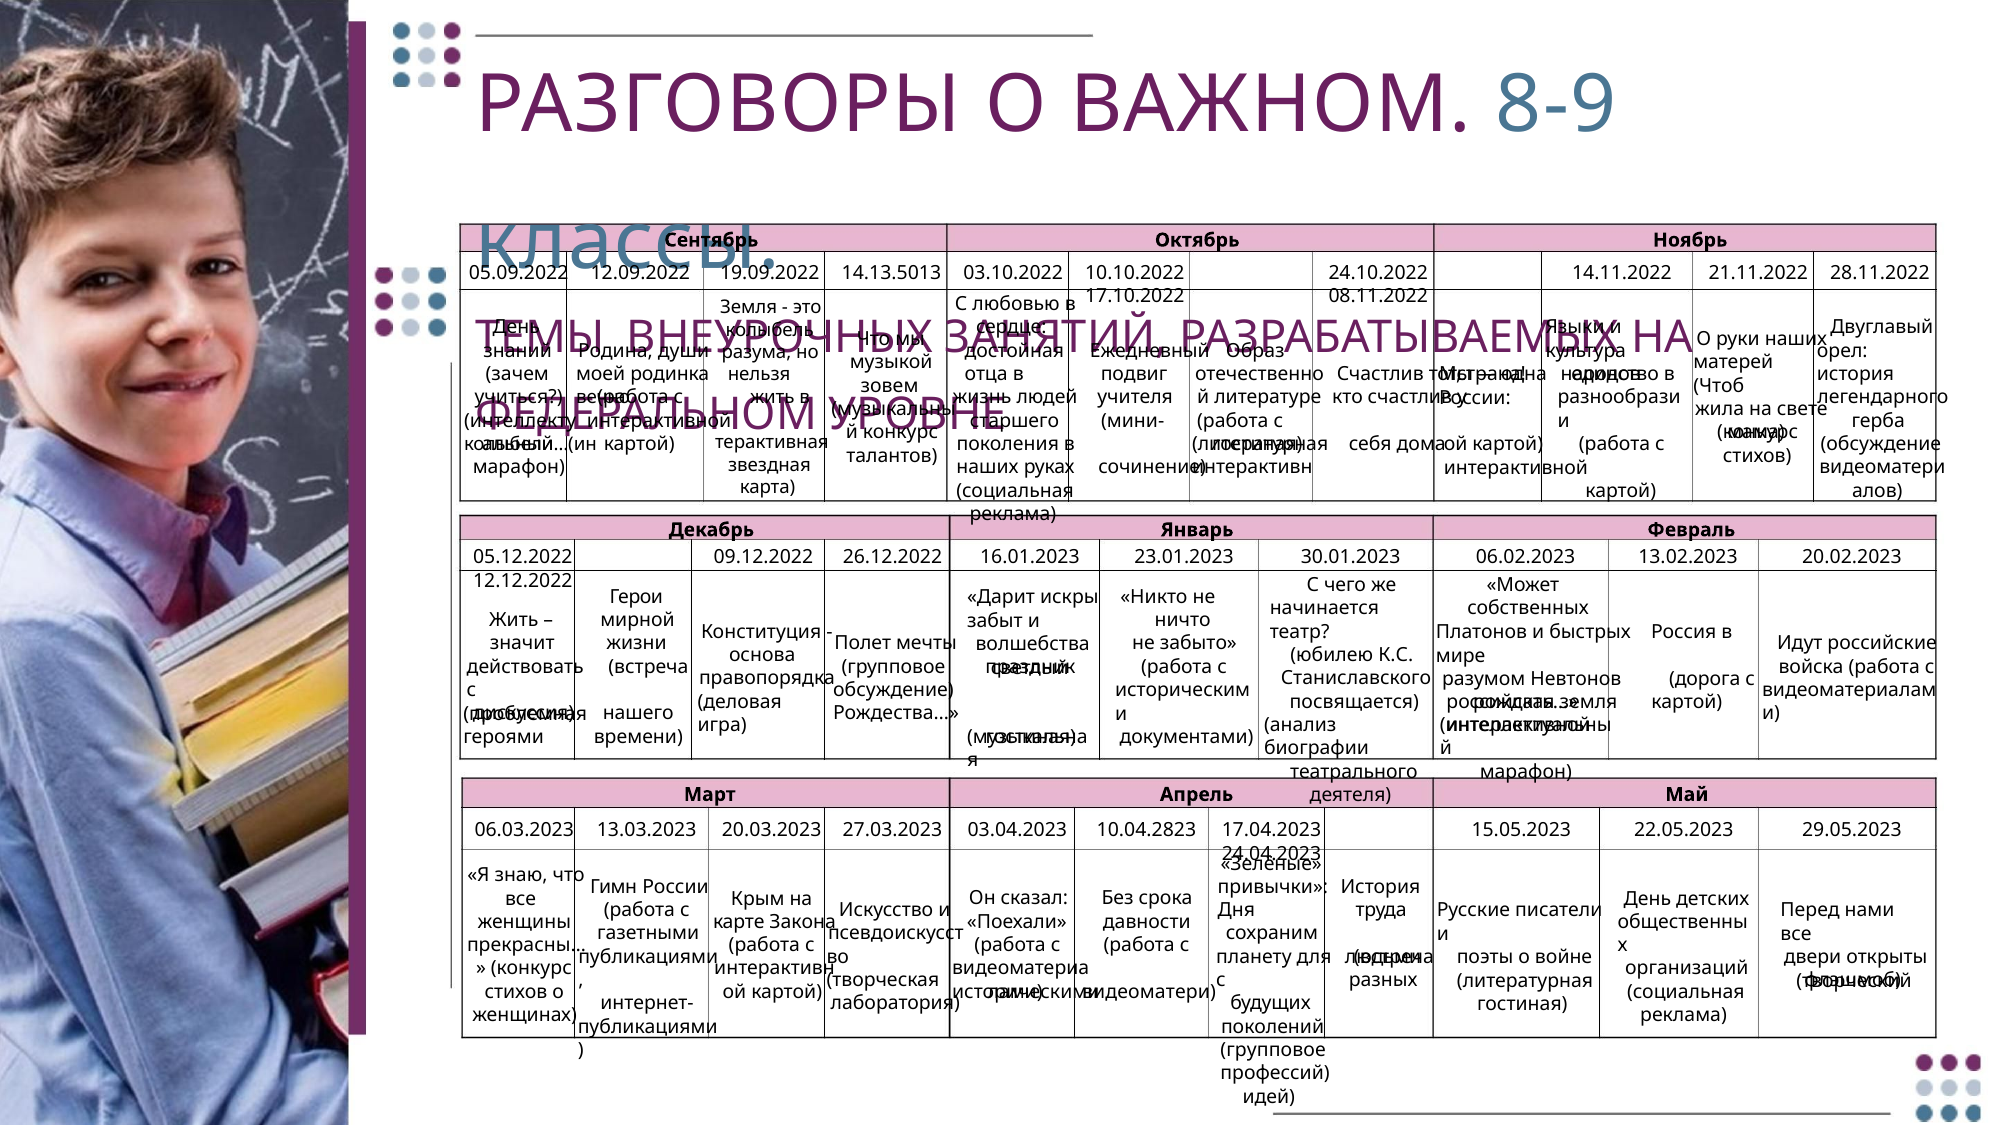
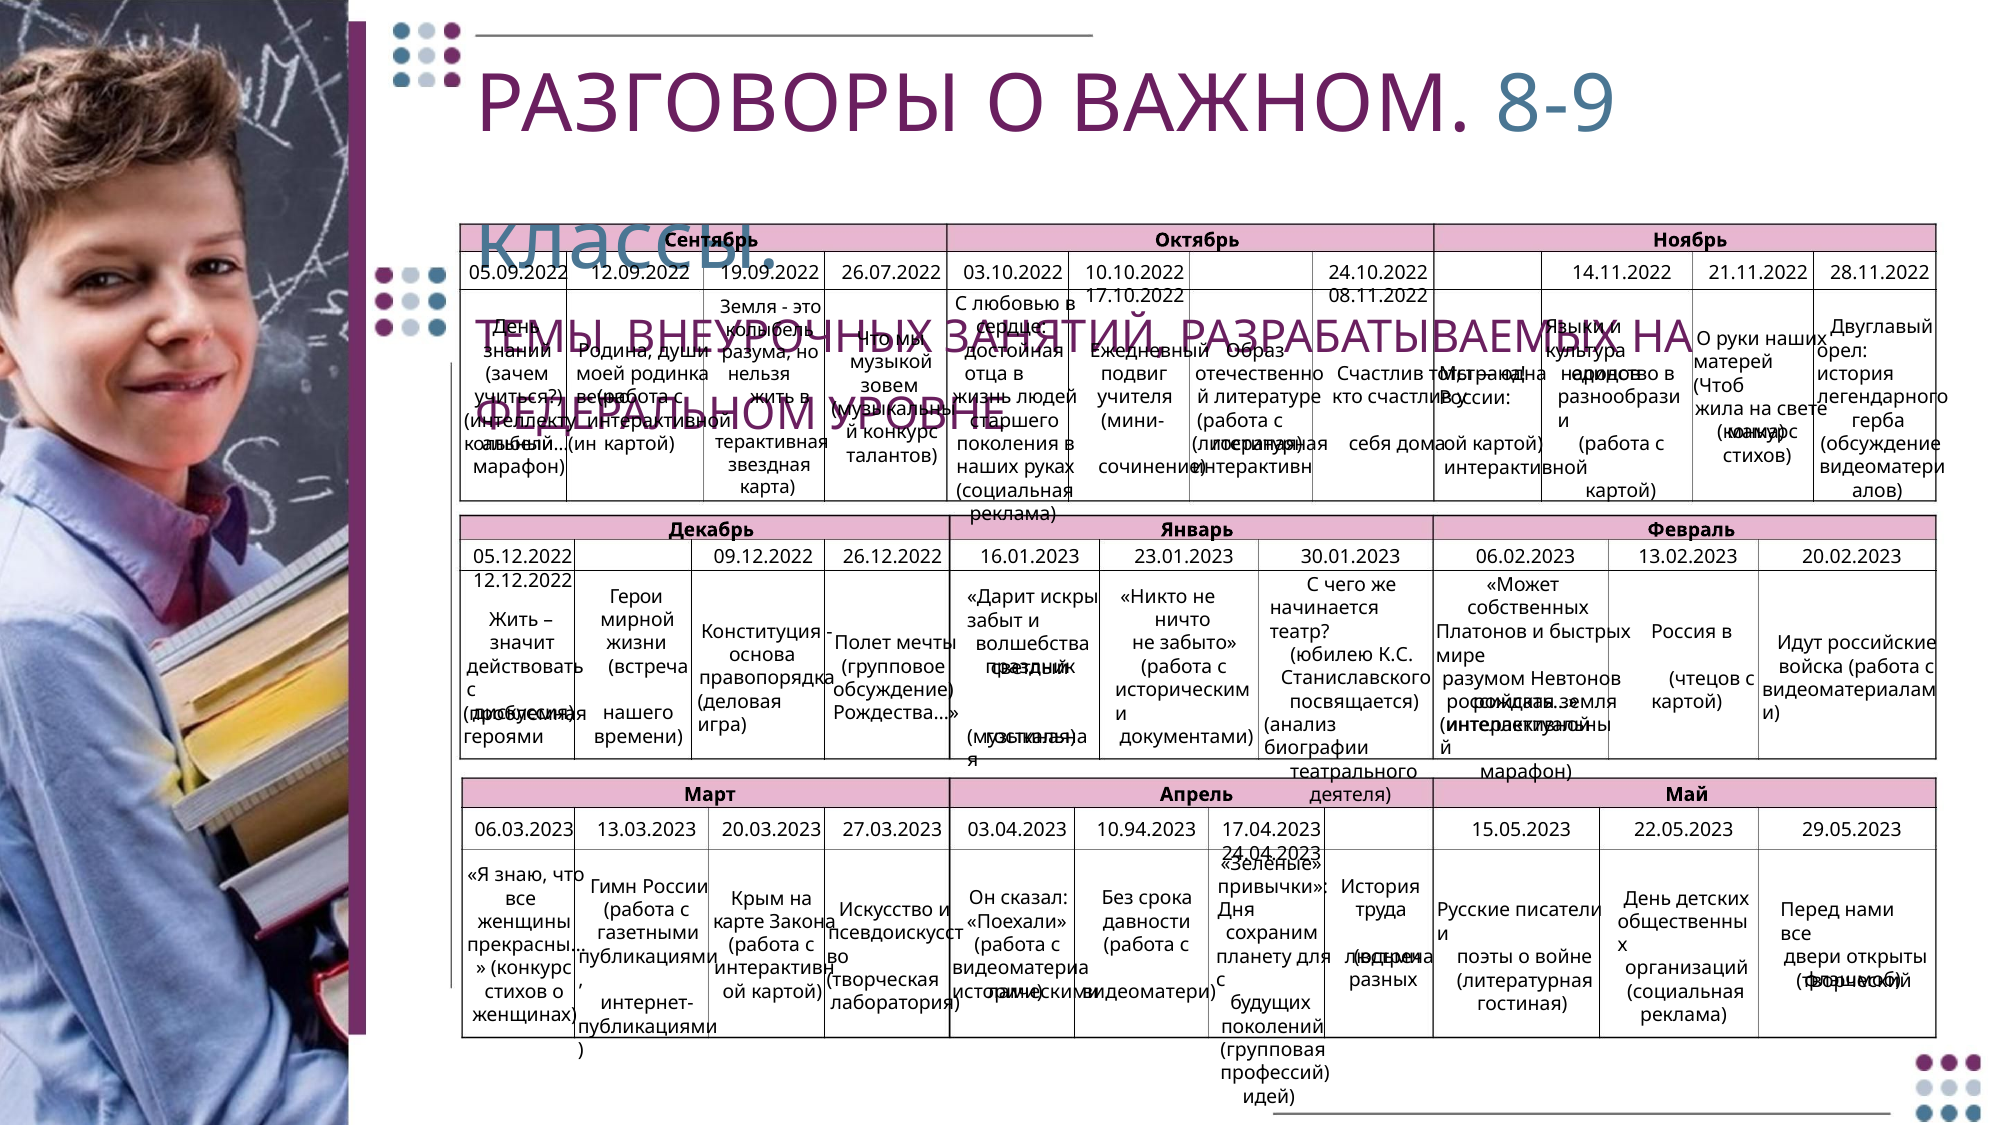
14.13.5013: 14.13.5013 -> 26.07.2022
дорога: дорога -> чтецов
10.04.2823: 10.04.2823 -> 10.94.2023
групповое at (1273, 1050): групповое -> групповая
